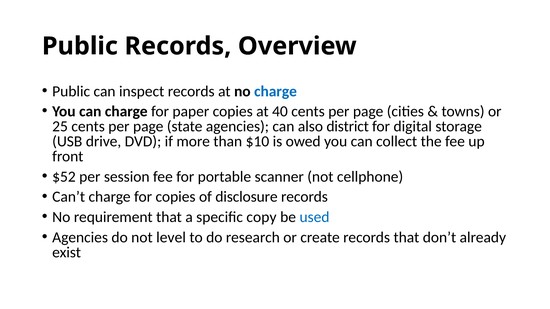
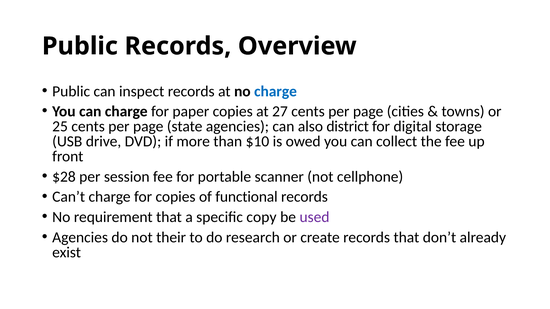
40: 40 -> 27
$52: $52 -> $28
disclosure: disclosure -> functional
used colour: blue -> purple
level: level -> their
